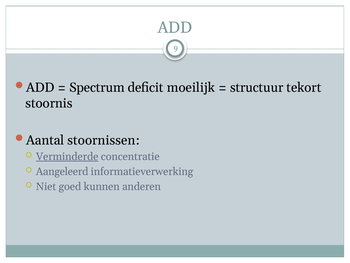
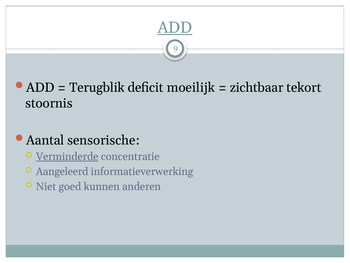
ADD at (175, 28) underline: none -> present
Spectrum: Spectrum -> Terugblik
structuur: structuur -> zichtbaar
stoornissen: stoornissen -> sensorische
